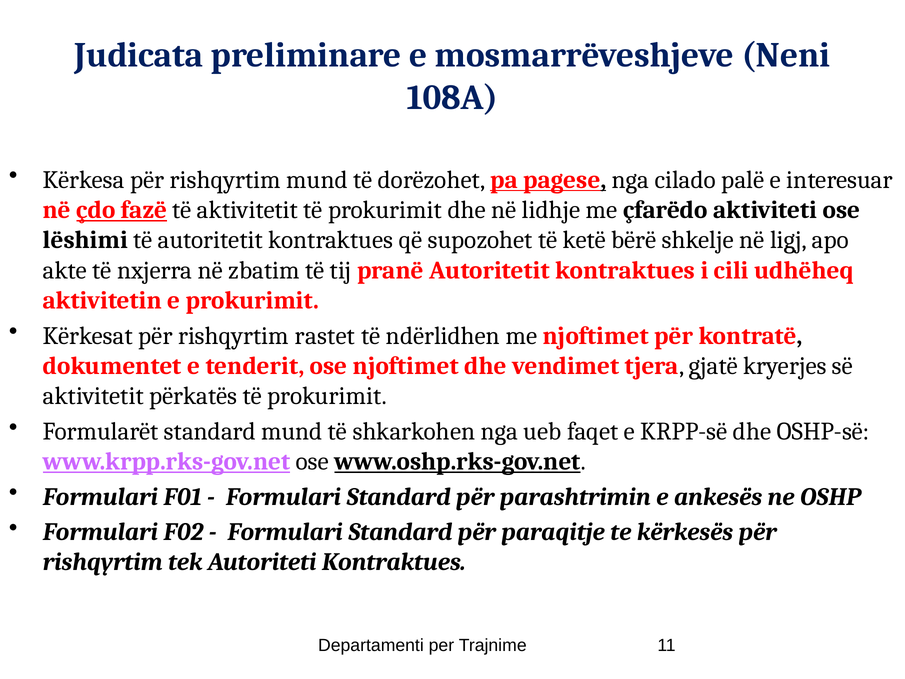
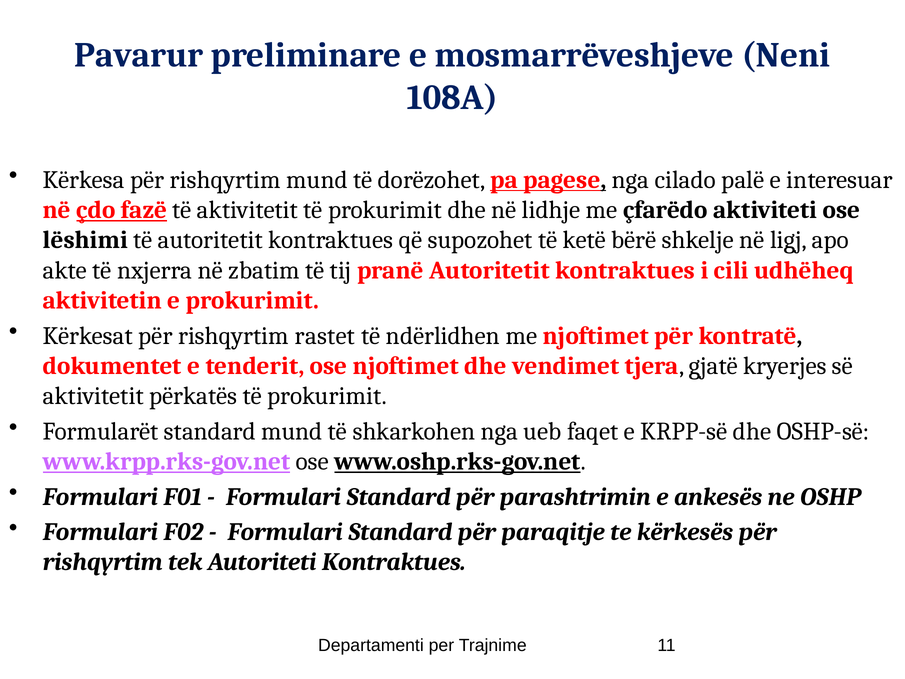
Judicata: Judicata -> Pavarur
